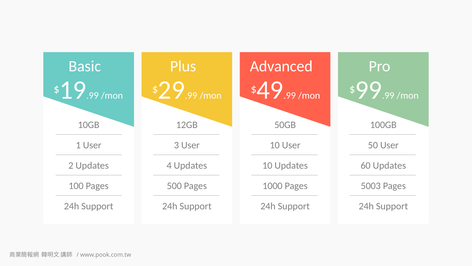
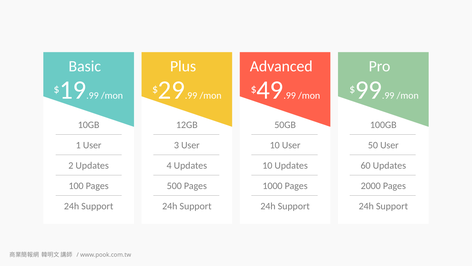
5003: 5003 -> 2000
